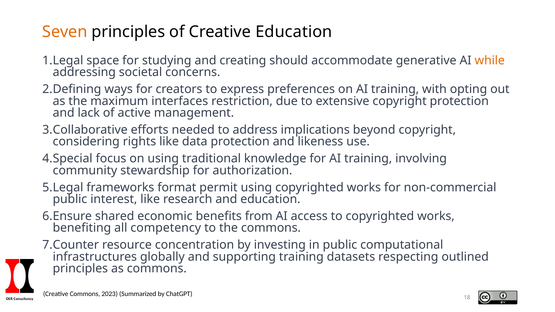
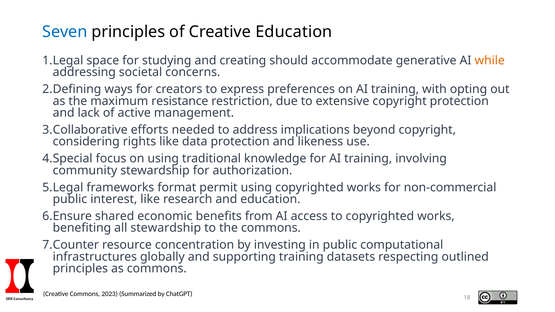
Seven colour: orange -> blue
interfaces: interfaces -> resistance
all competency: competency -> stewardship
